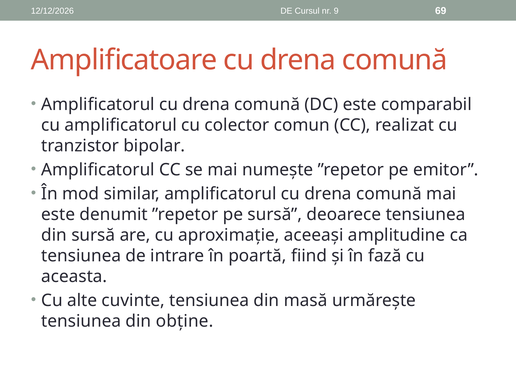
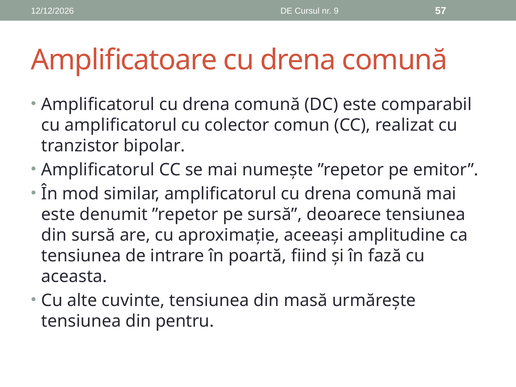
69: 69 -> 57
obține: obține -> pentru
